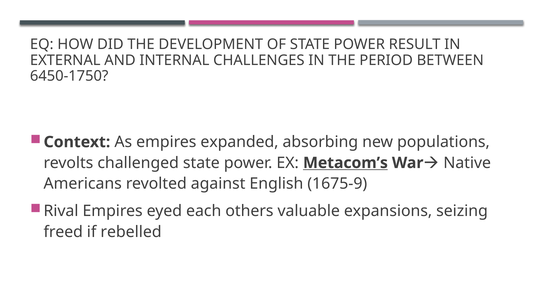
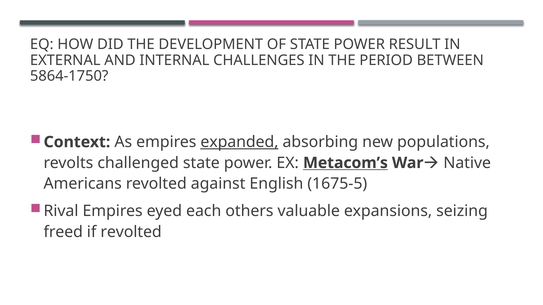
6450-1750: 6450-1750 -> 5864-1750
expanded underline: none -> present
1675-9: 1675-9 -> 1675-5
if rebelled: rebelled -> revolted
